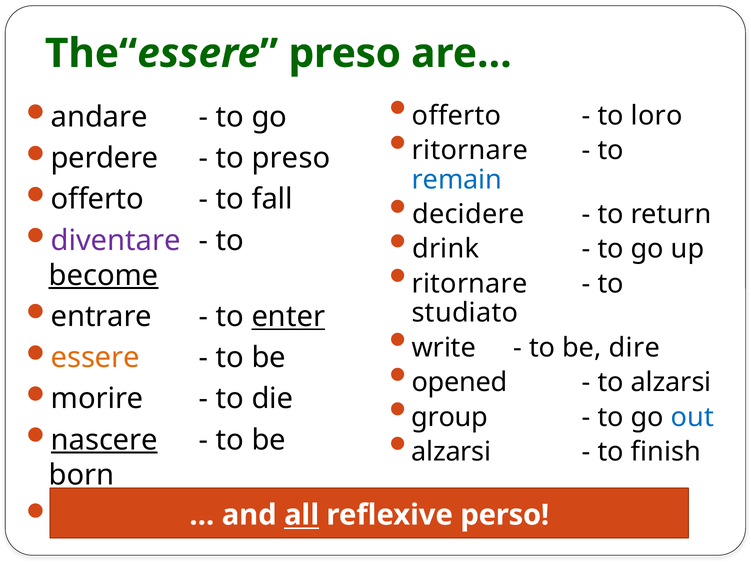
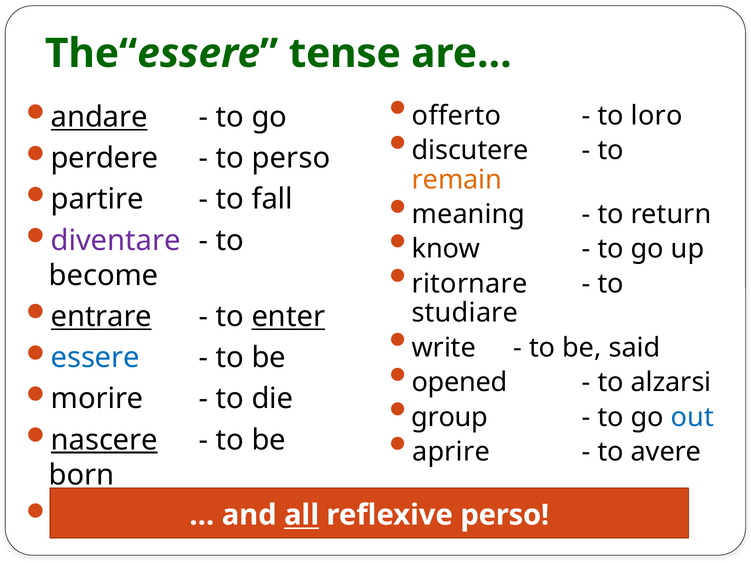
The“essere preso: preso -> tense
andare underline: none -> present
ritornare at (470, 150): ritornare -> discutere
to preso: preso -> perso
remain colour: blue -> orange
offerto at (97, 199): offerto -> partire
decidere: decidere -> meaning
drink: drink -> know
become underline: present -> none
entrare underline: none -> present
studiato: studiato -> studiare
dire: dire -> said
essere colour: orange -> blue
alzarsi at (451, 452): alzarsi -> aprire
finish: finish -> avere
